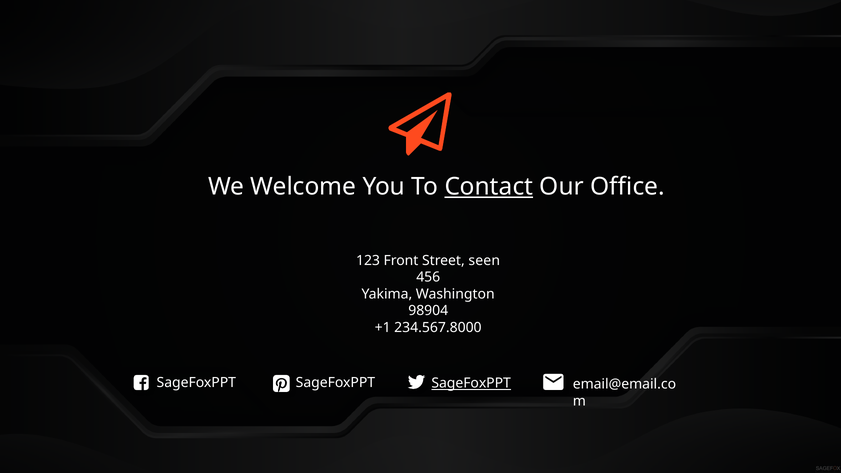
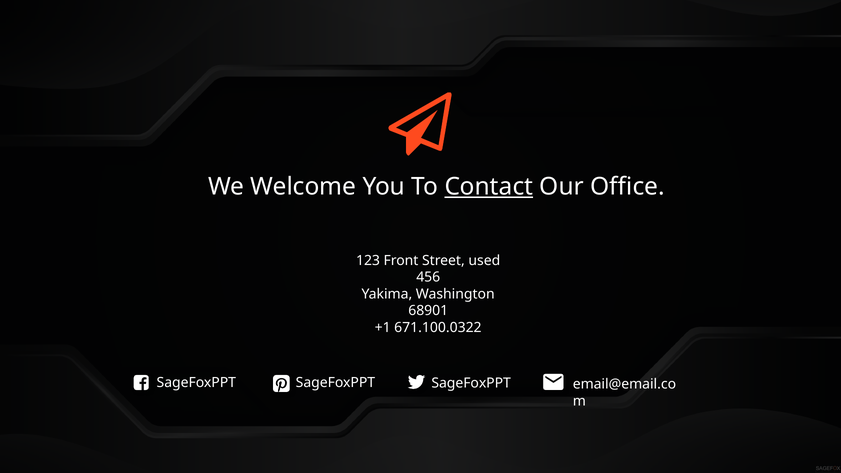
seen: seen -> used
98904: 98904 -> 68901
234.567.8000: 234.567.8000 -> 671.100.0322
SageFoxPPT at (471, 383) underline: present -> none
